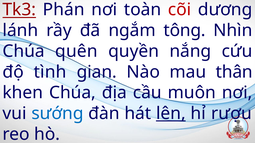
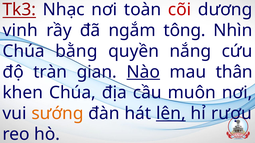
Phán: Phán -> Nhạc
lánh: lánh -> vinh
quên: quên -> bằng
tình: tình -> tràn
Nào underline: none -> present
sướng colour: blue -> orange
